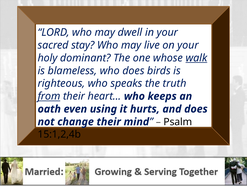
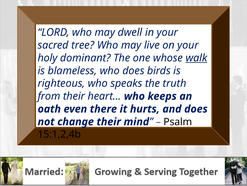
stay: stay -> tree
from underline: present -> none
using: using -> there
